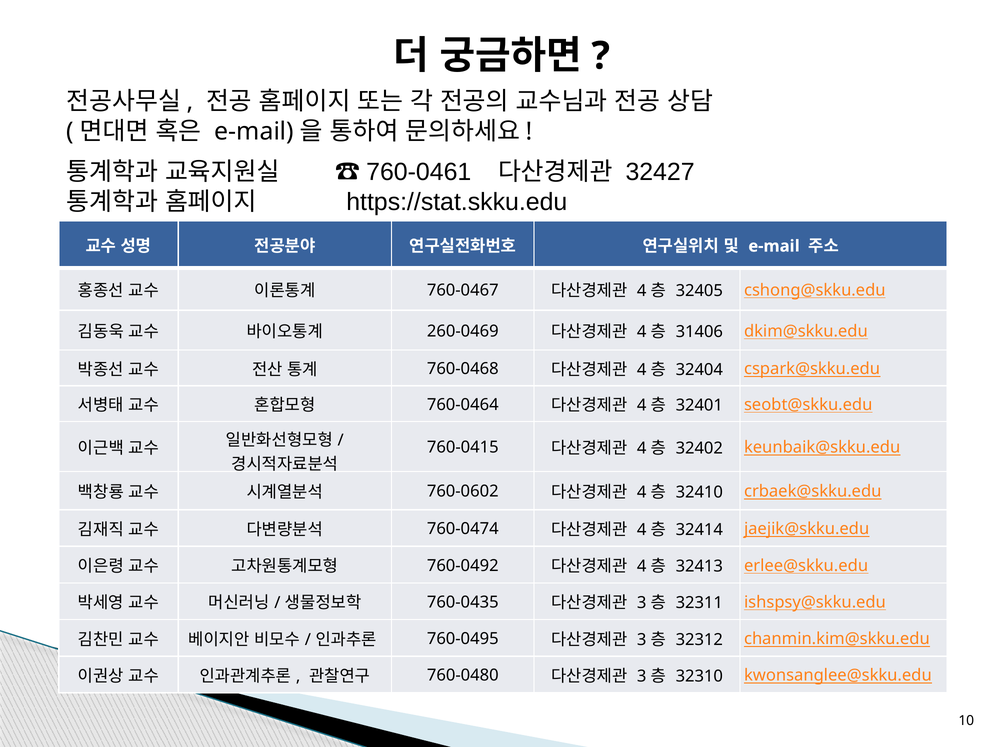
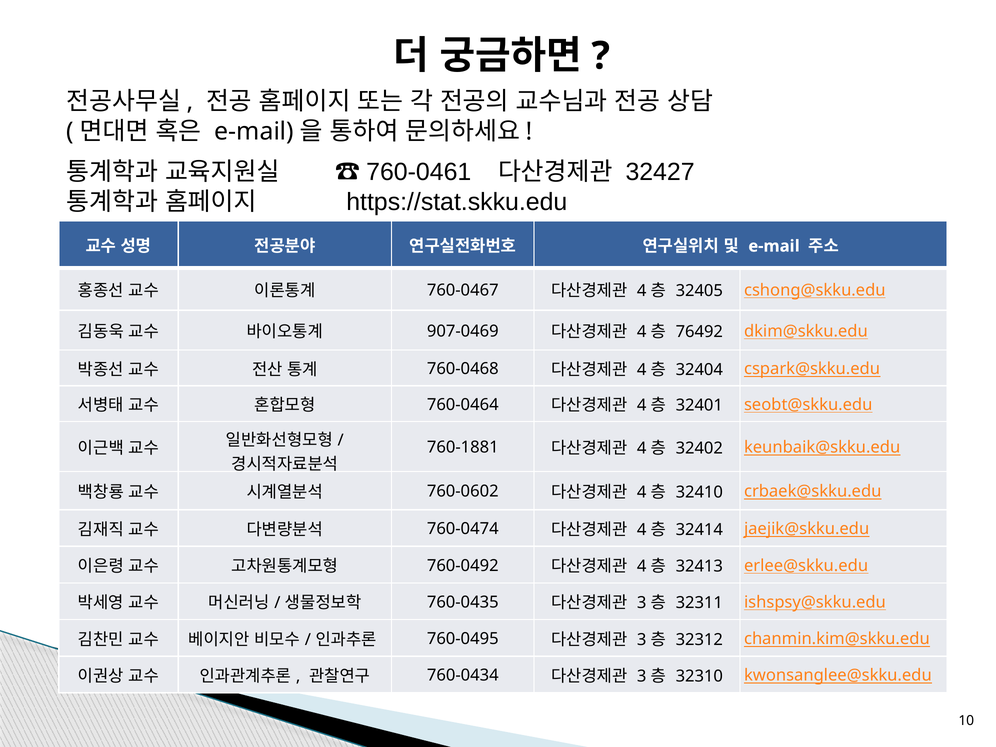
260-0469: 260-0469 -> 907-0469
31406: 31406 -> 76492
760-0415: 760-0415 -> 760-1881
760-0480: 760-0480 -> 760-0434
